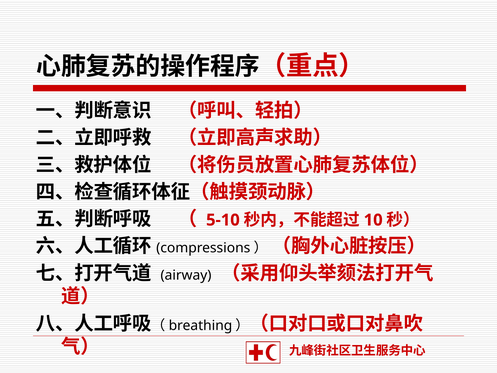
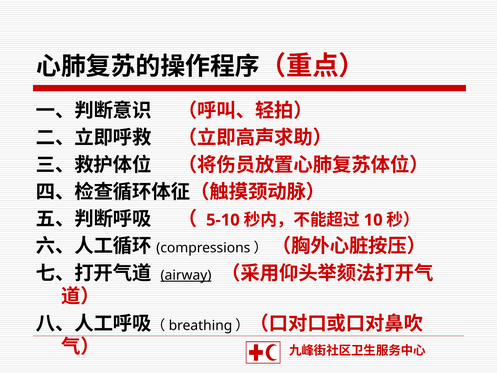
airway underline: none -> present
